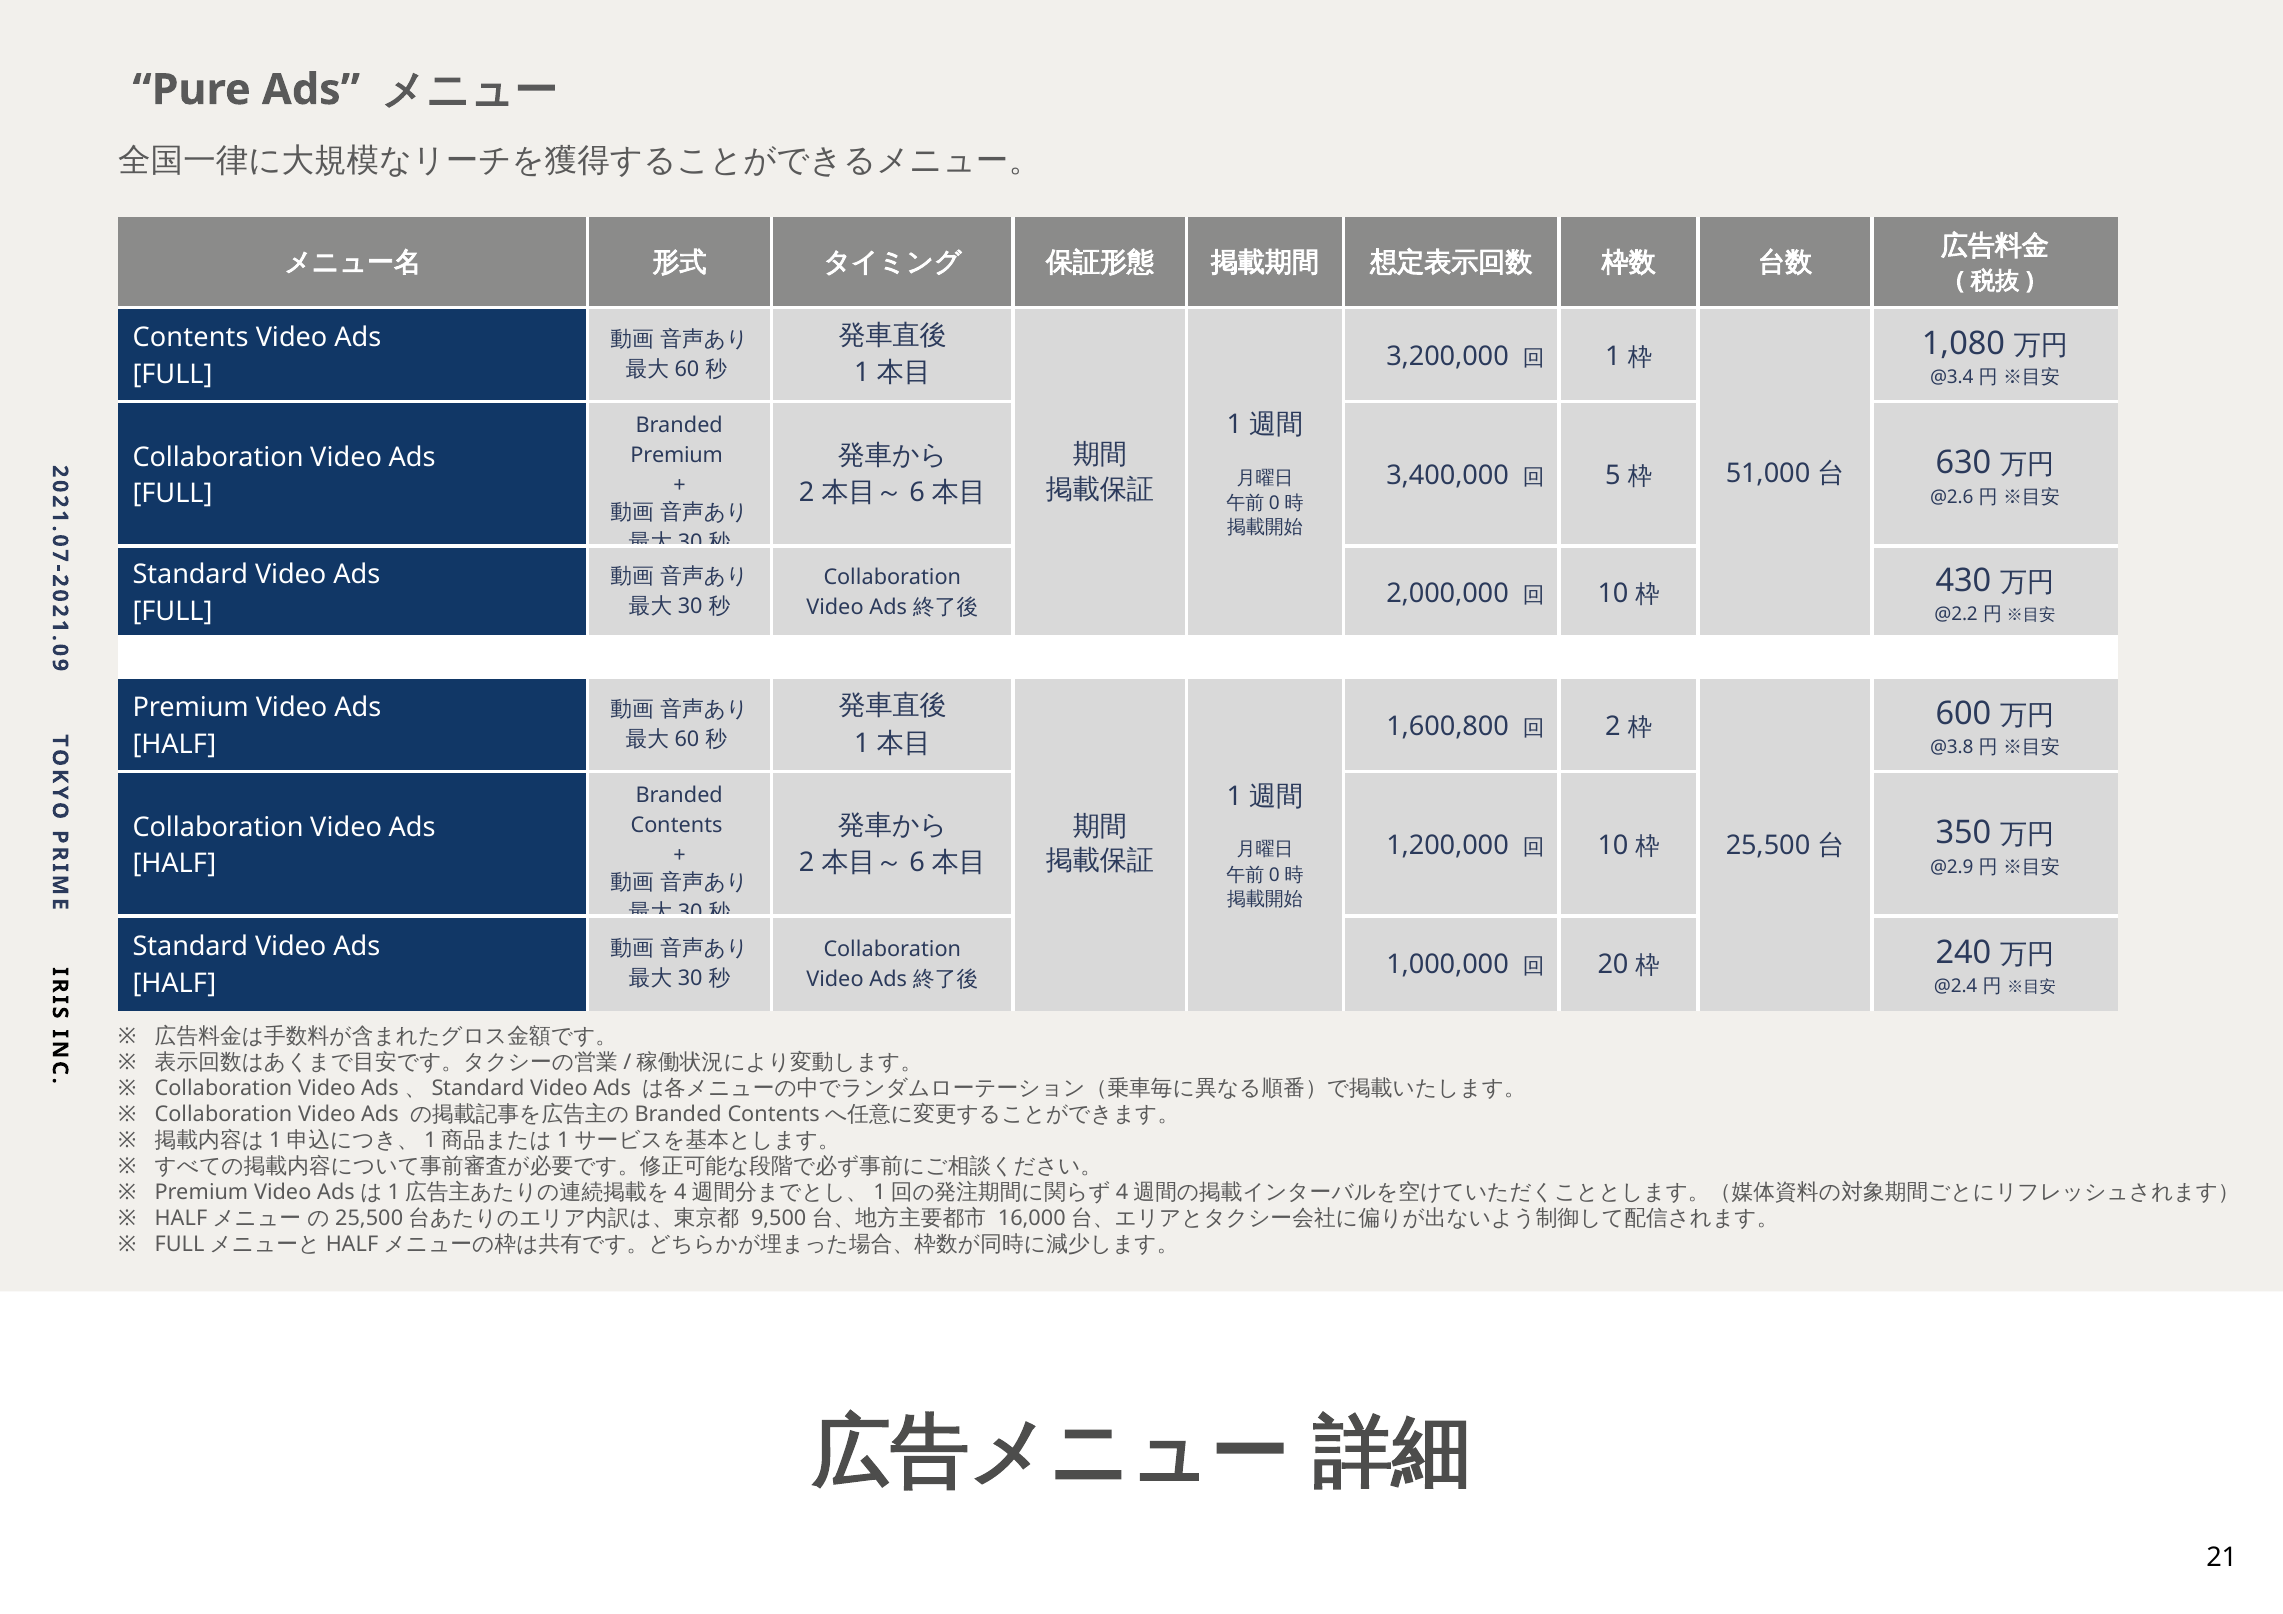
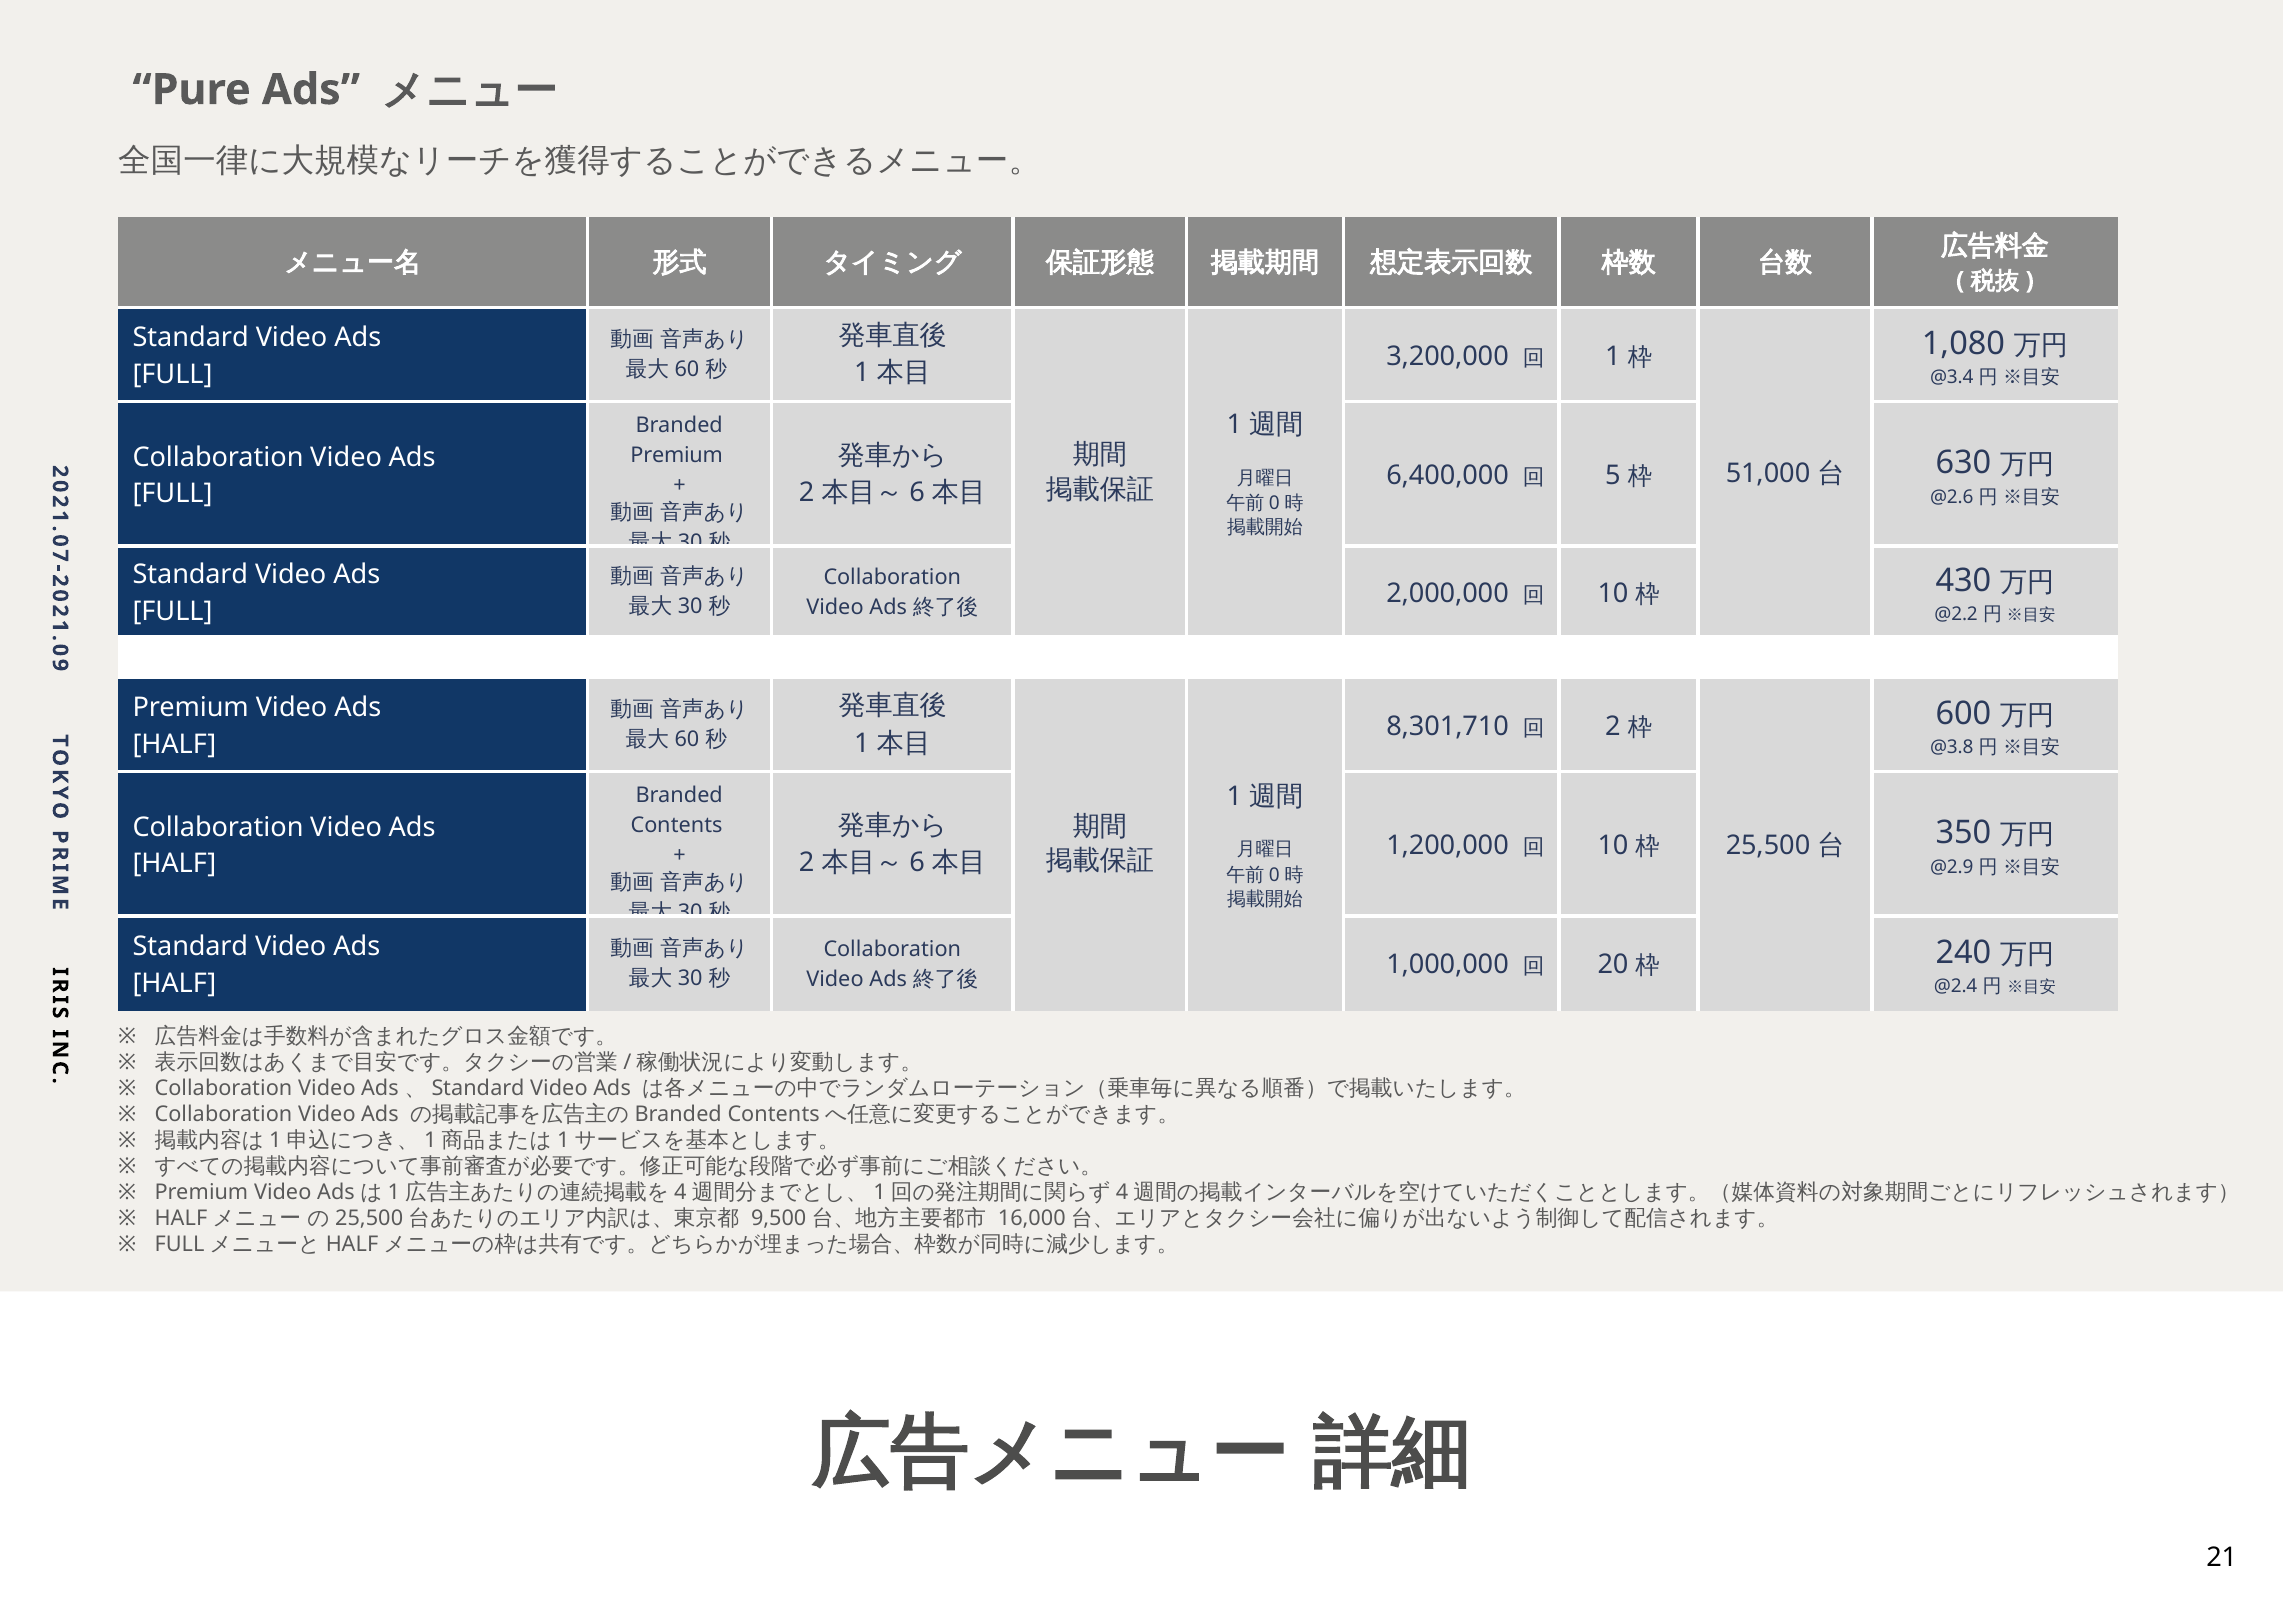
Contents at (191, 338): Contents -> Standard
3,400,000: 3,400,000 -> 6,400,000
1,600,800: 1,600,800 -> 8,301,710
